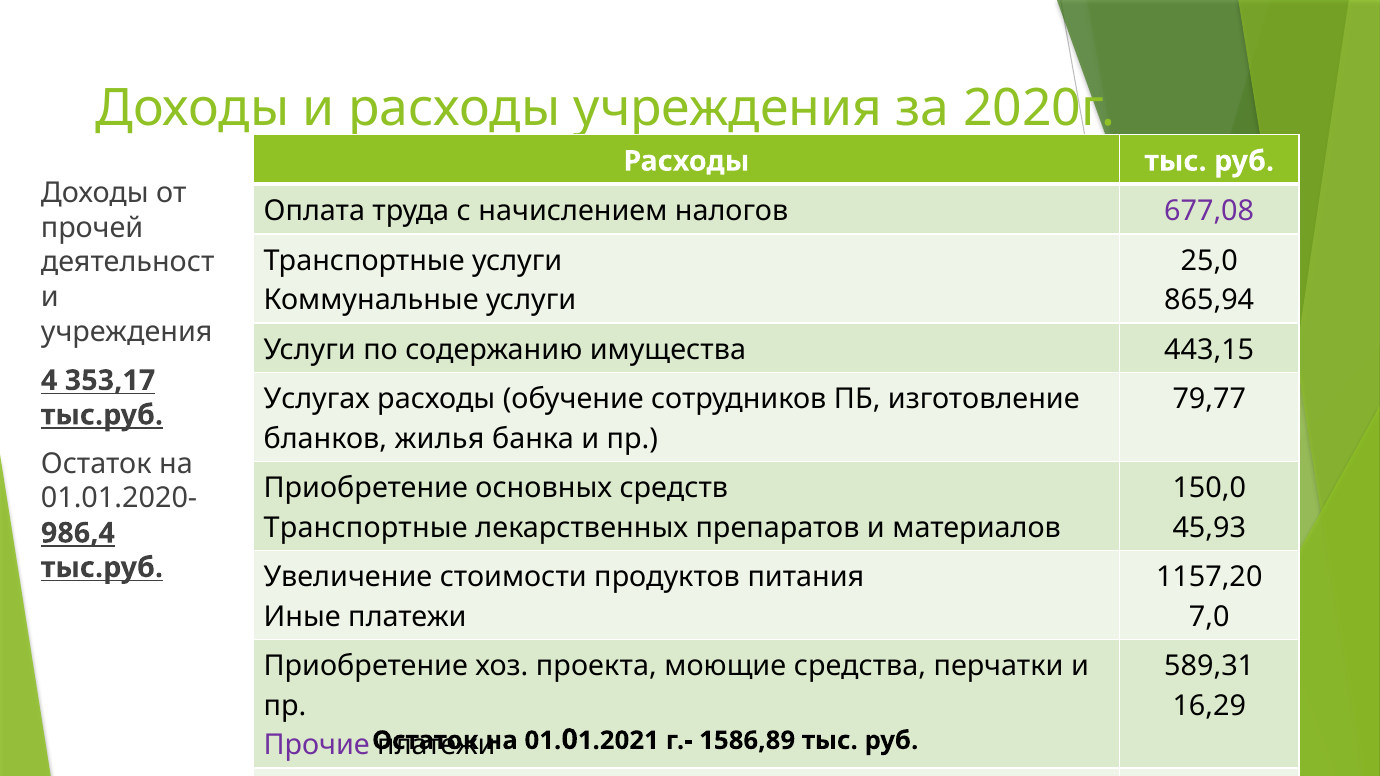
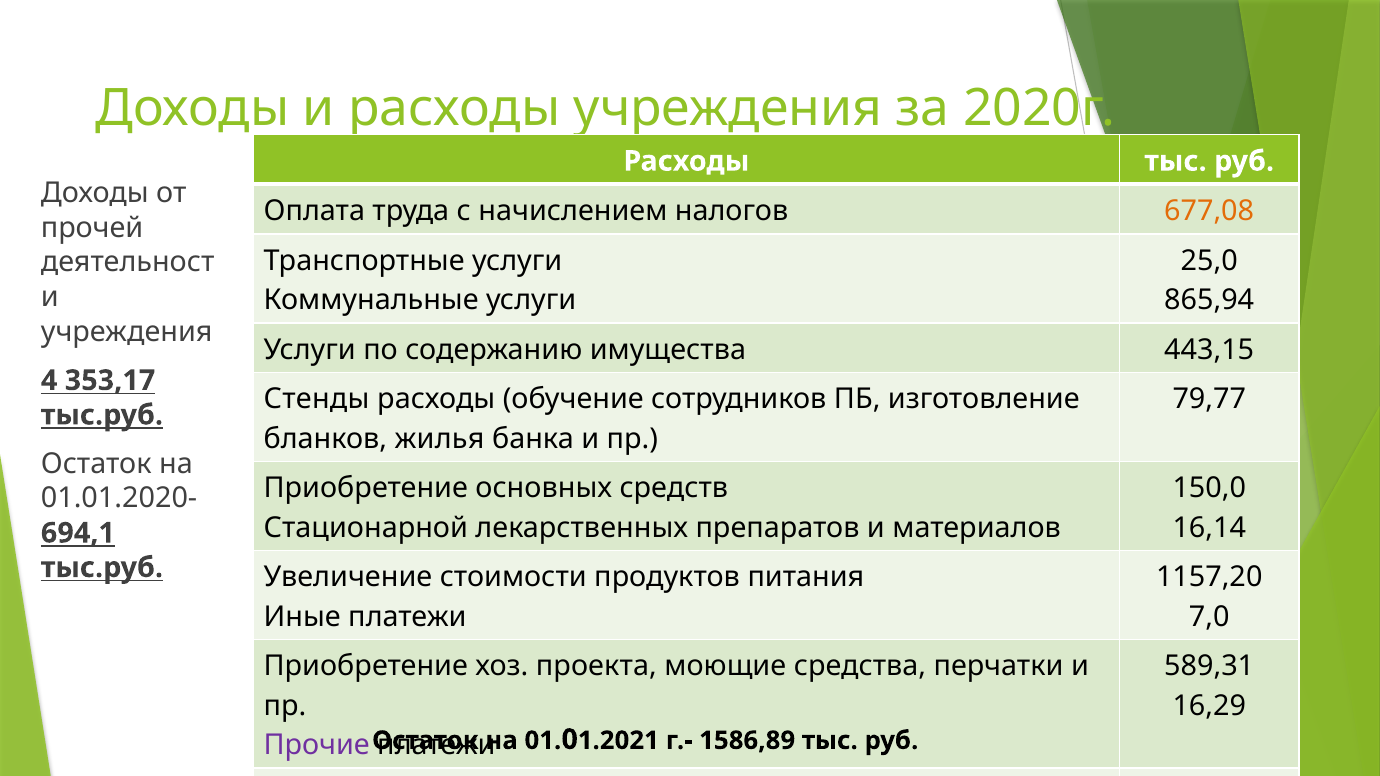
677,08 colour: purple -> orange
Услугах: Услугах -> Стенды
Транспортные at (366, 528): Транспортные -> Стационарной
45,93: 45,93 -> 16,14
986,4: 986,4 -> 694,1
